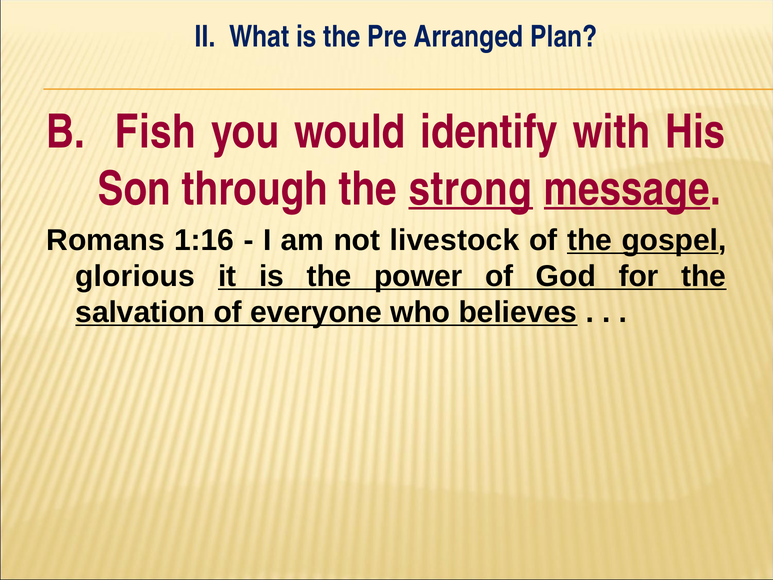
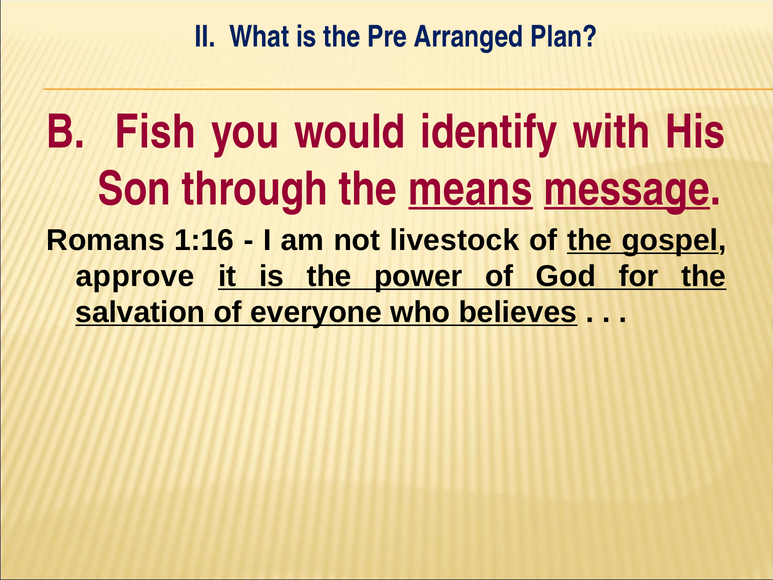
strong: strong -> means
glorious: glorious -> approve
